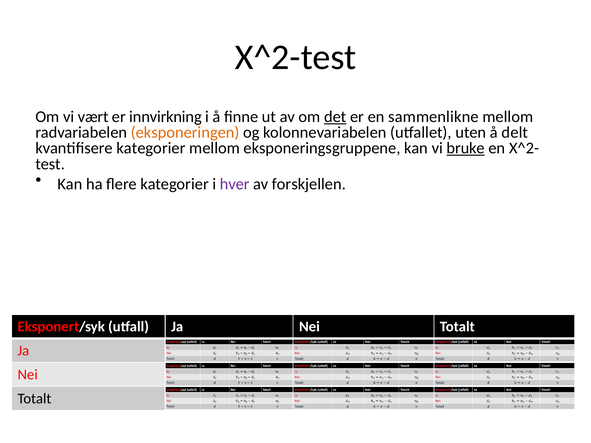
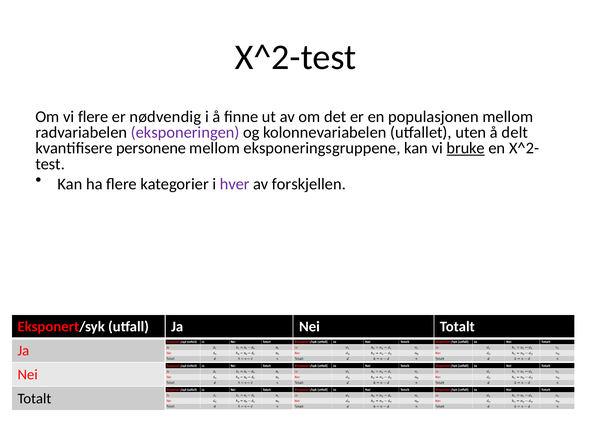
vi vært: vært -> flere
innvirkning: innvirkning -> nødvendig
det underline: present -> none
sammenlikne: sammenlikne -> populasjonen
eksponeringen colour: orange -> purple
kvantifisere kategorier: kategorier -> personene
